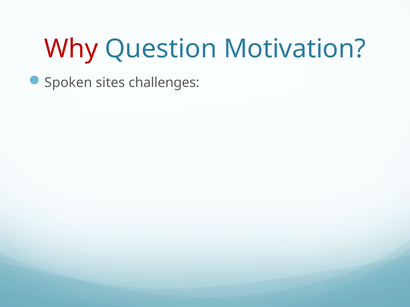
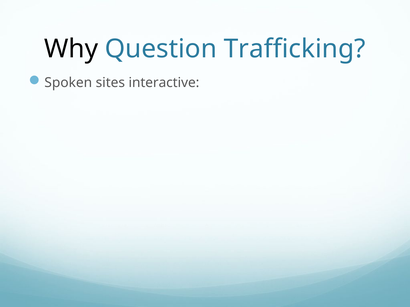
Why colour: red -> black
Motivation: Motivation -> Trafficking
challenges: challenges -> interactive
